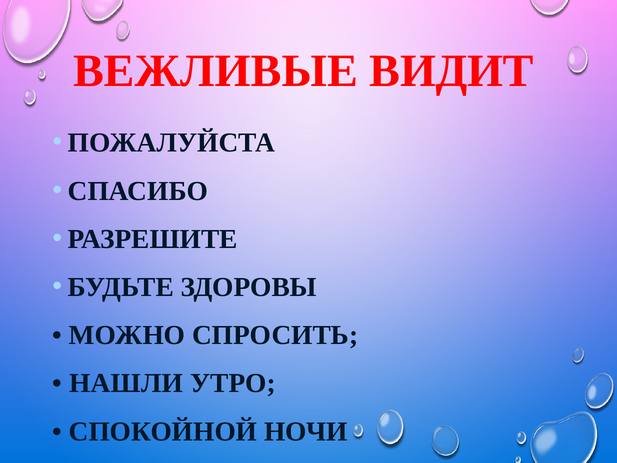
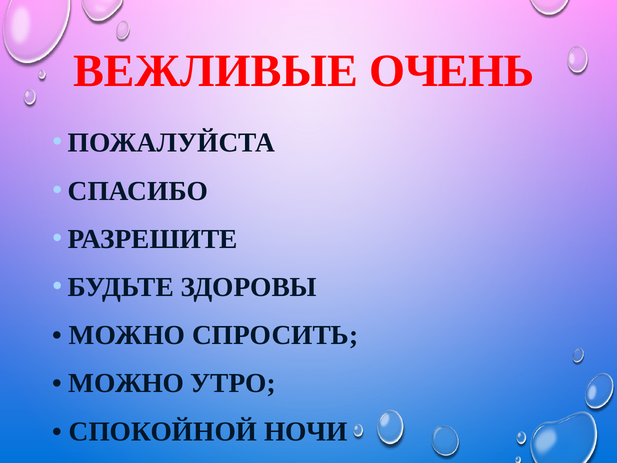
ВИДИТ: ВИДИТ -> ОЧЕНЬ
НАШЛИ at (126, 383): НАШЛИ -> МОЖНО
